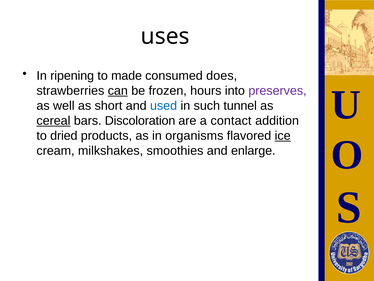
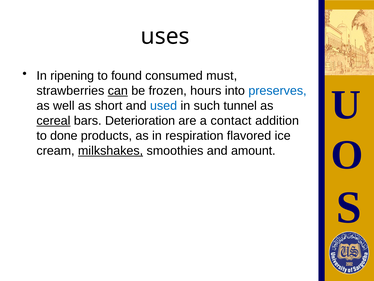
made: made -> found
does: does -> must
preserves colour: purple -> blue
Discoloration: Discoloration -> Deterioration
dried: dried -> done
organisms: organisms -> respiration
ice underline: present -> none
milkshakes underline: none -> present
enlarge: enlarge -> amount
